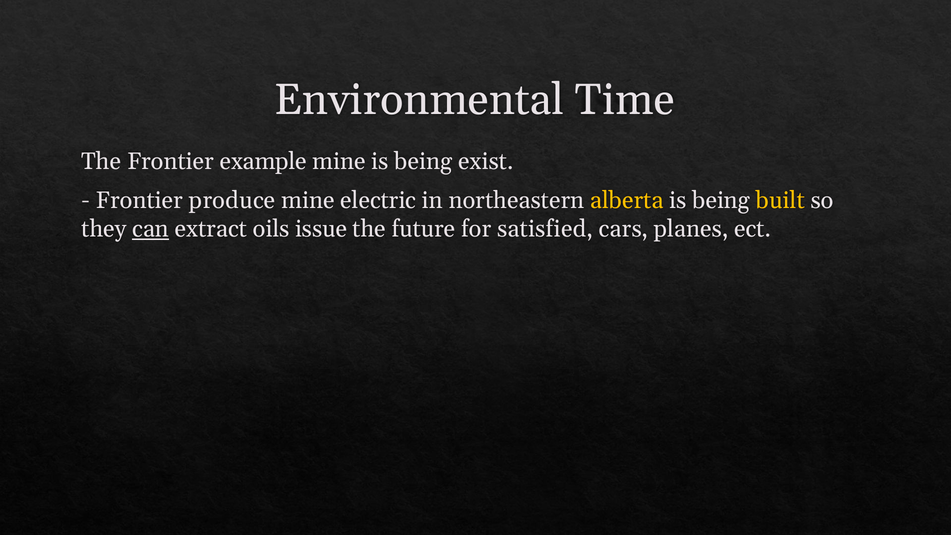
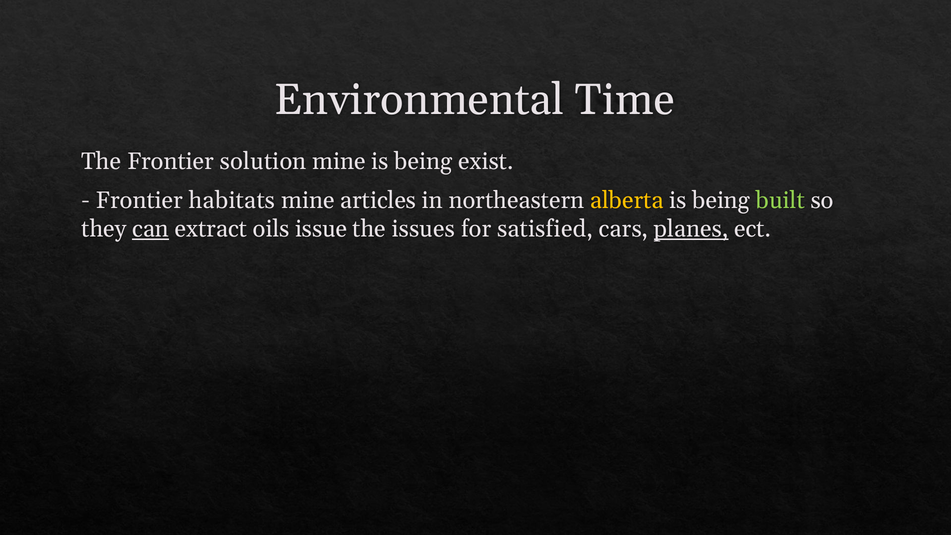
example: example -> solution
produce: produce -> habitats
electric: electric -> articles
built colour: yellow -> light green
future: future -> issues
planes underline: none -> present
